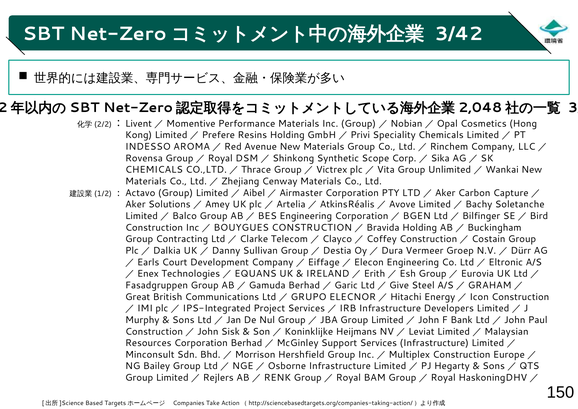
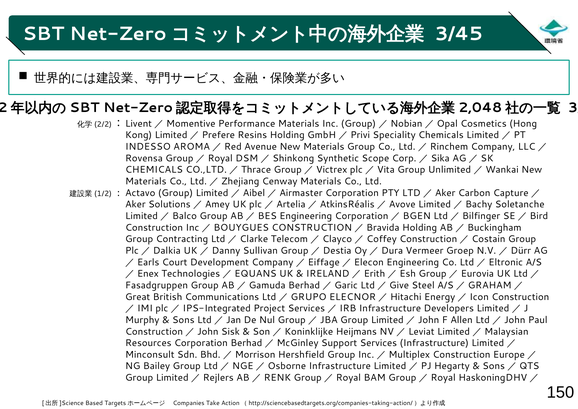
3/42: 3/42 -> 3/45
Bank: Bank -> Allen
